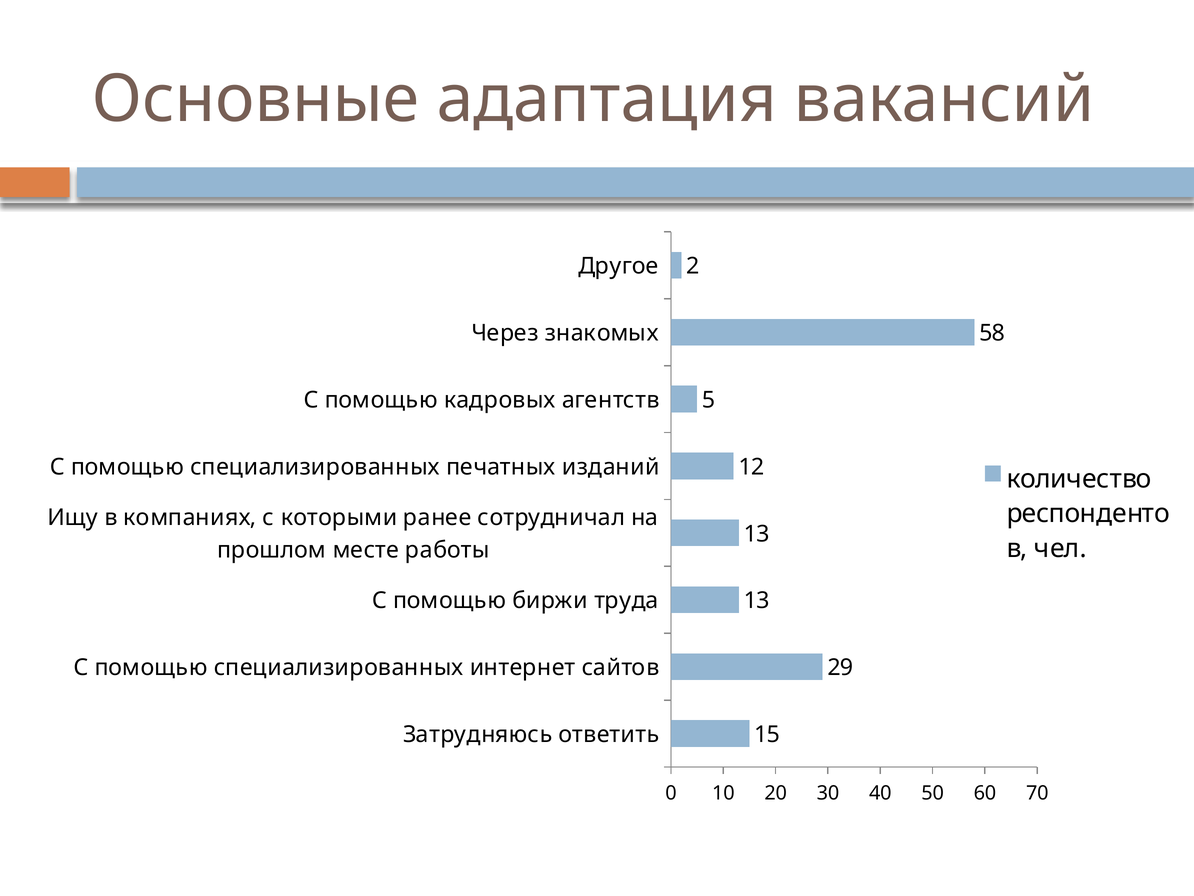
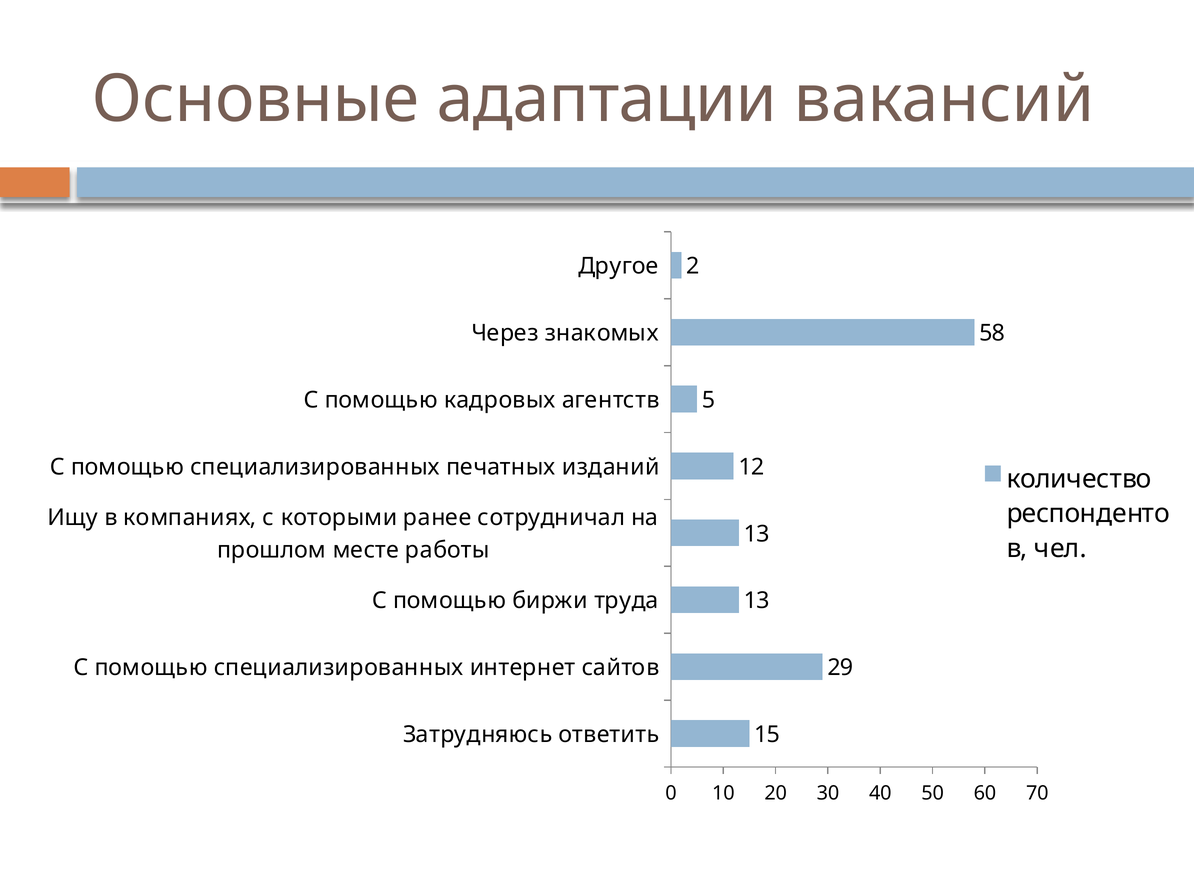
адаптация: адаптация -> адаптации
